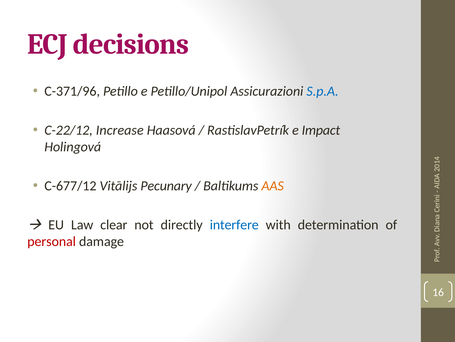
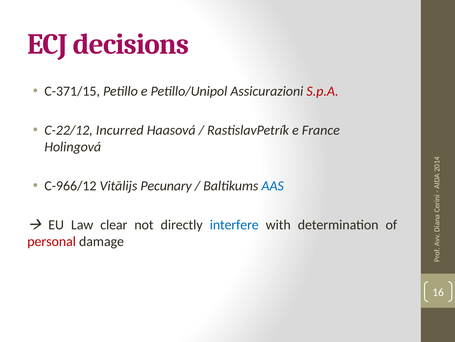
C-371/96: C-371/96 -> C-371/15
S.p.A colour: blue -> red
Increase: Increase -> Incurred
Impact: Impact -> France
C-677/12: C-677/12 -> C-966/12
AAS colour: orange -> blue
